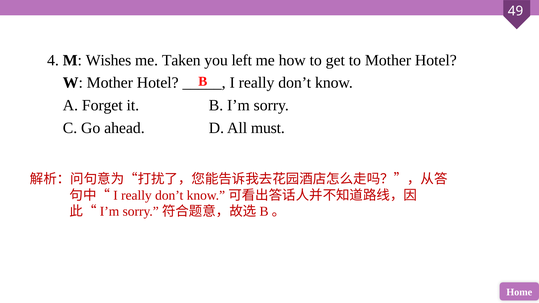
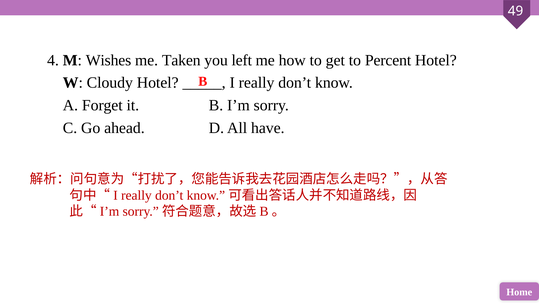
to Mother: Mother -> Percent
W Mother: Mother -> Cloudy
must: must -> have
